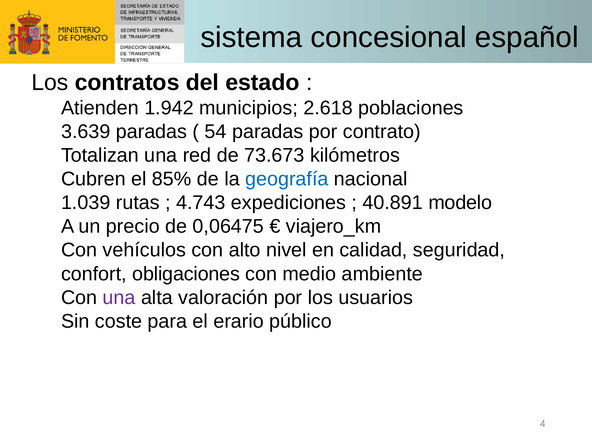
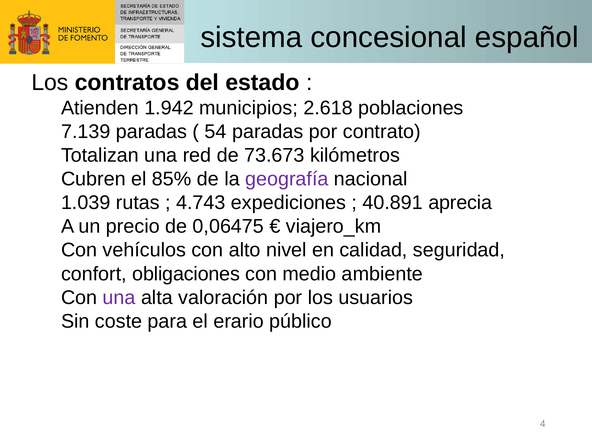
3.639: 3.639 -> 7.139
geografía colour: blue -> purple
modelo: modelo -> aprecia
